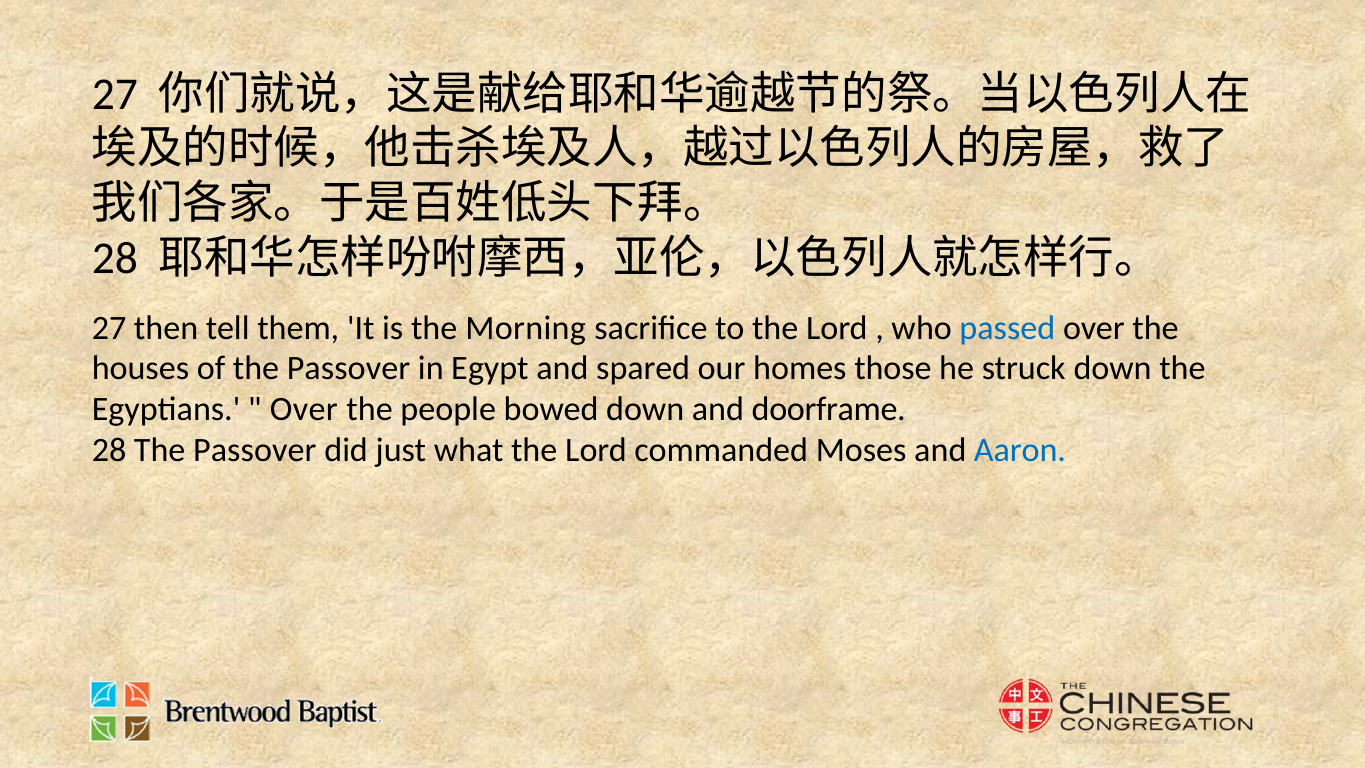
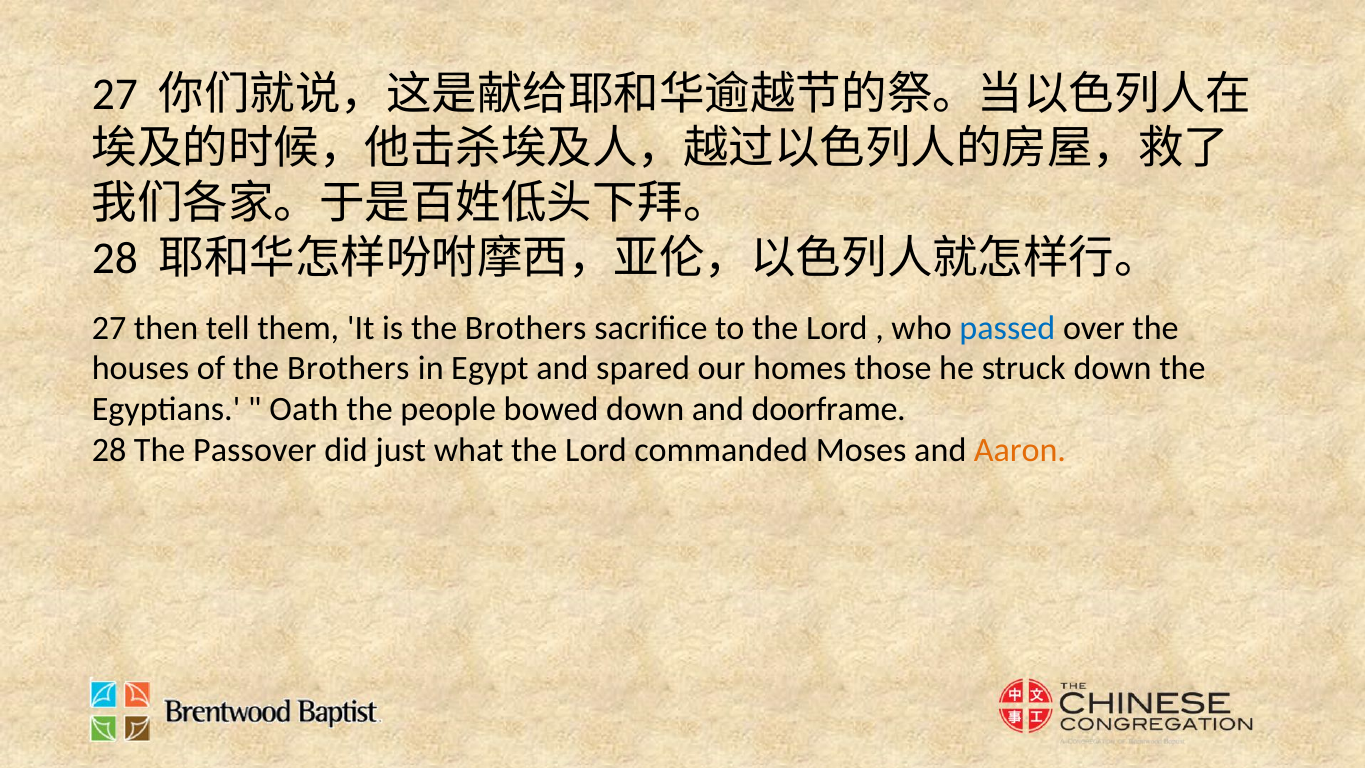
is the Morning: Morning -> Brothers
of the Passover: Passover -> Brothers
Over at (304, 410): Over -> Oath
Aaron colour: blue -> orange
